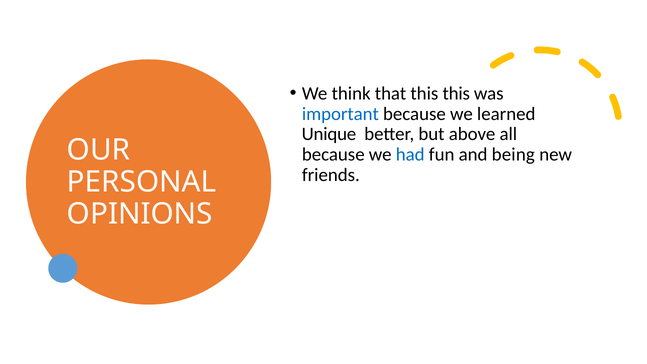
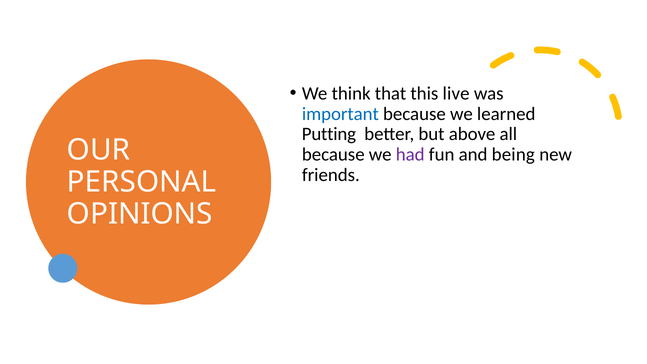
this this: this -> live
Unique: Unique -> Putting
had colour: blue -> purple
